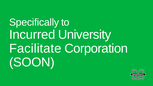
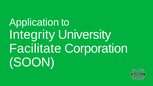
Specifically: Specifically -> Application
Incurred: Incurred -> Integrity
